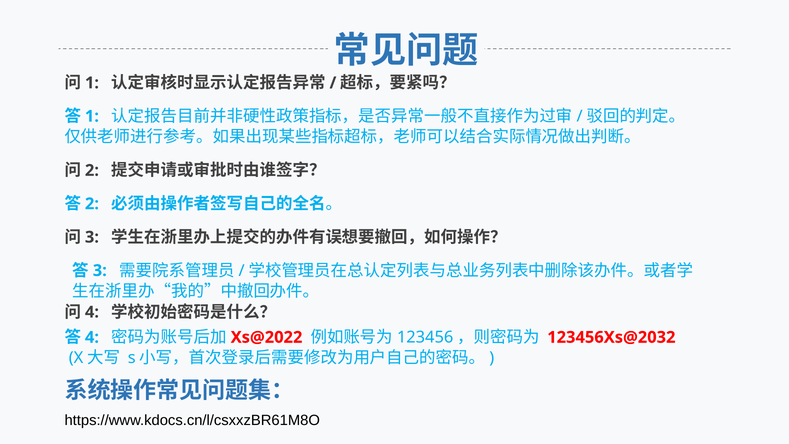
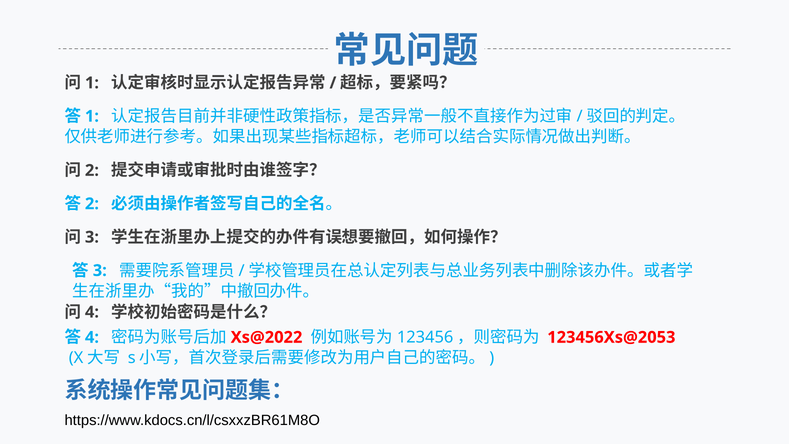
123456Xs@2032: 123456Xs@2032 -> 123456Xs@2053
